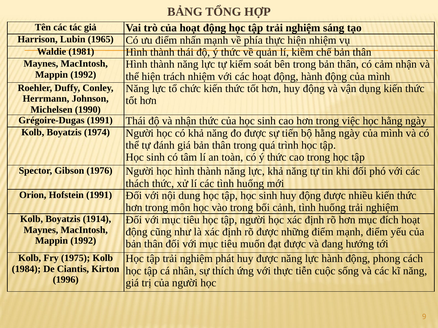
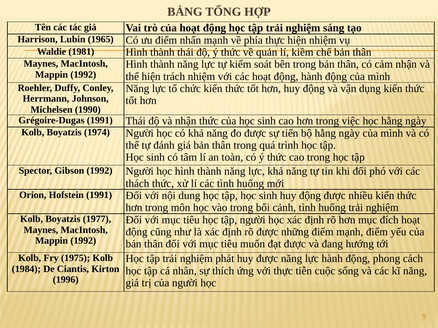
Gibson 1976: 1976 -> 1992
1914: 1914 -> 1977
